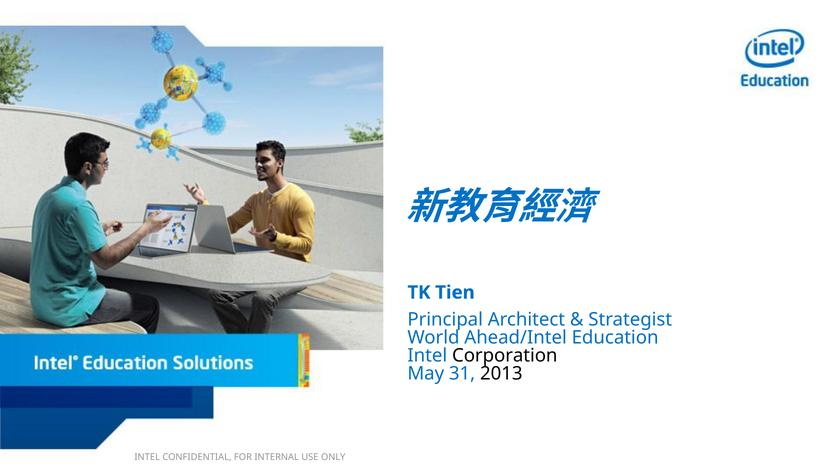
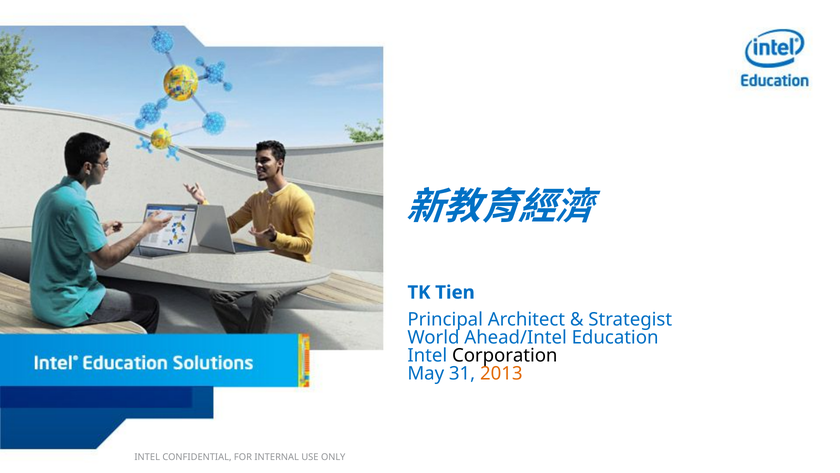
2013 colour: black -> orange
